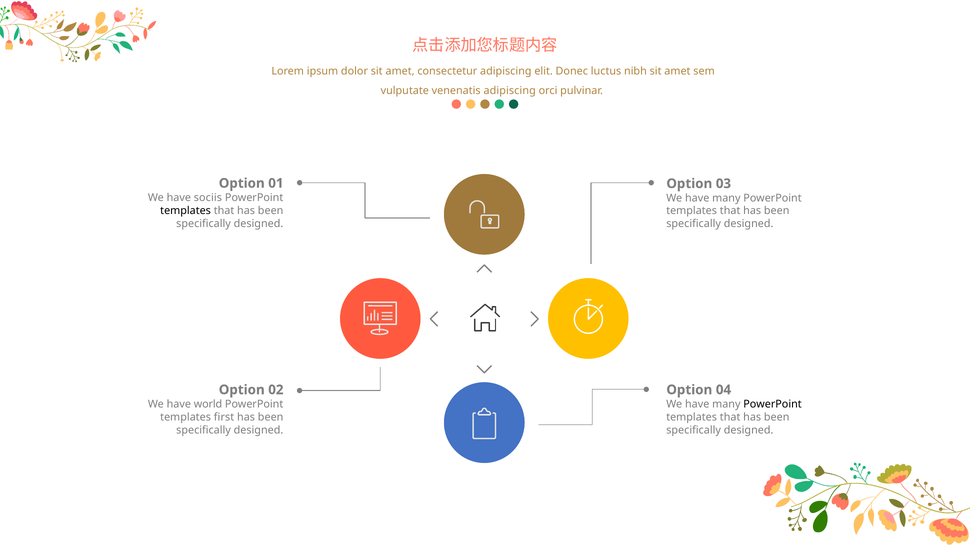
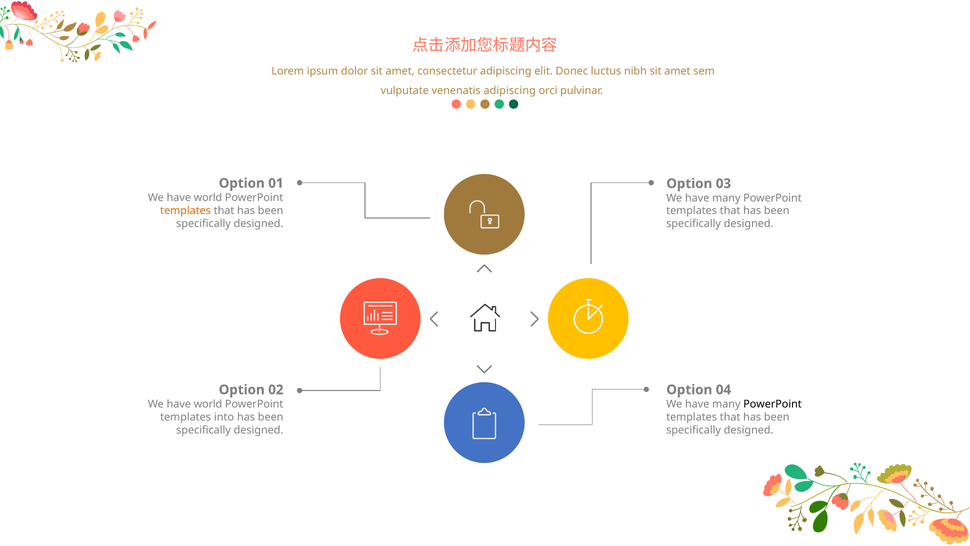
sociis at (208, 198): sociis -> world
templates at (186, 210) colour: black -> orange
first: first -> into
